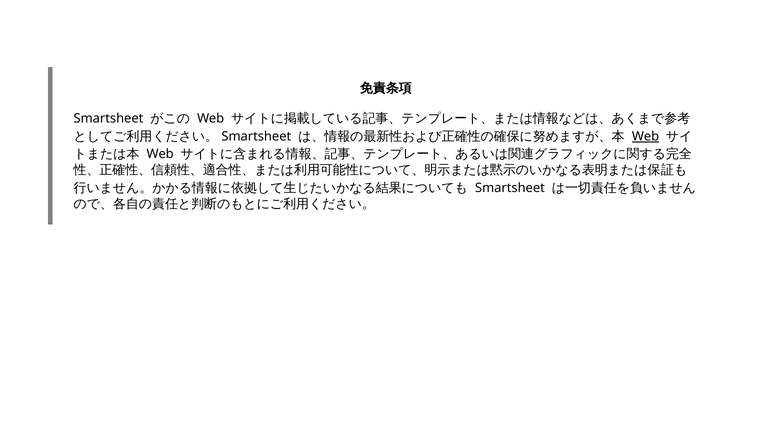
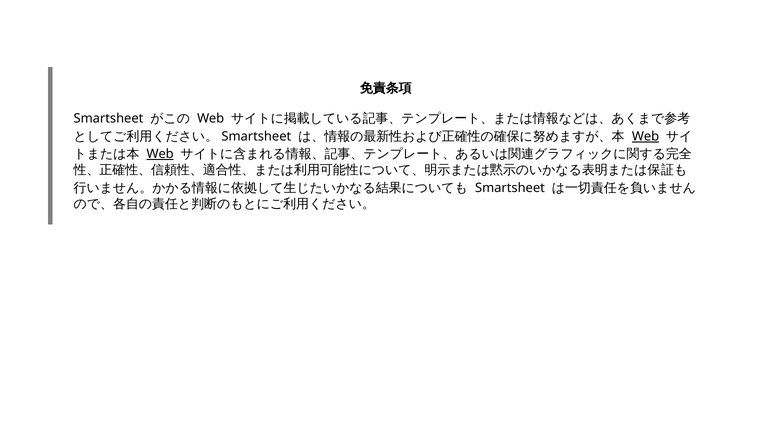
Web at (160, 154) underline: none -> present
